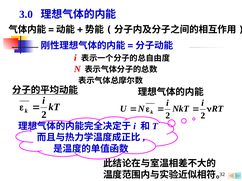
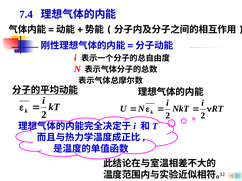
3.0: 3.0 -> 7.4
